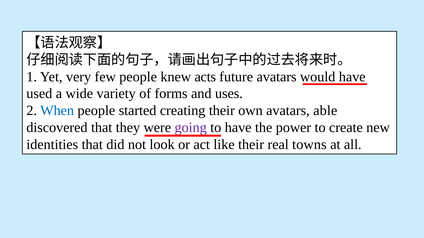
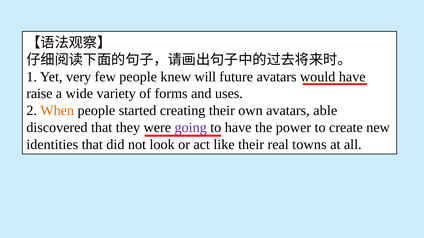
acts: acts -> will
used: used -> raise
When colour: blue -> orange
